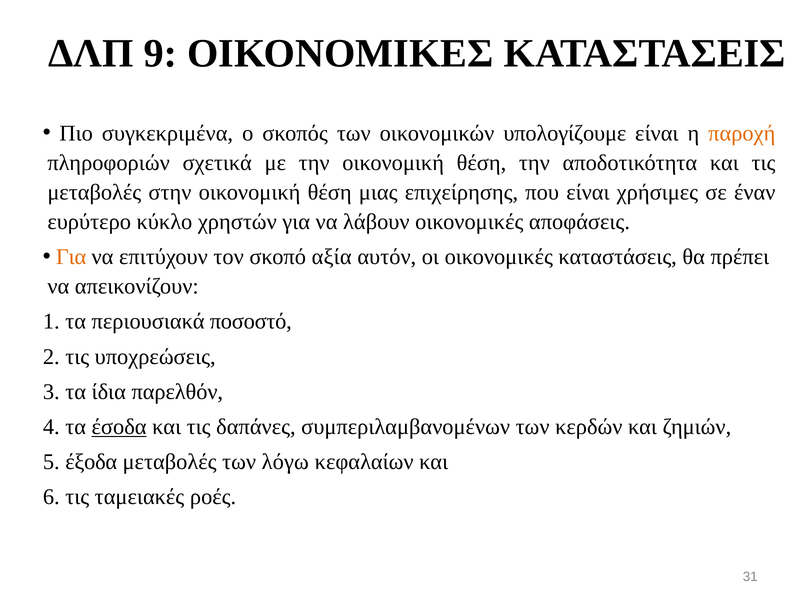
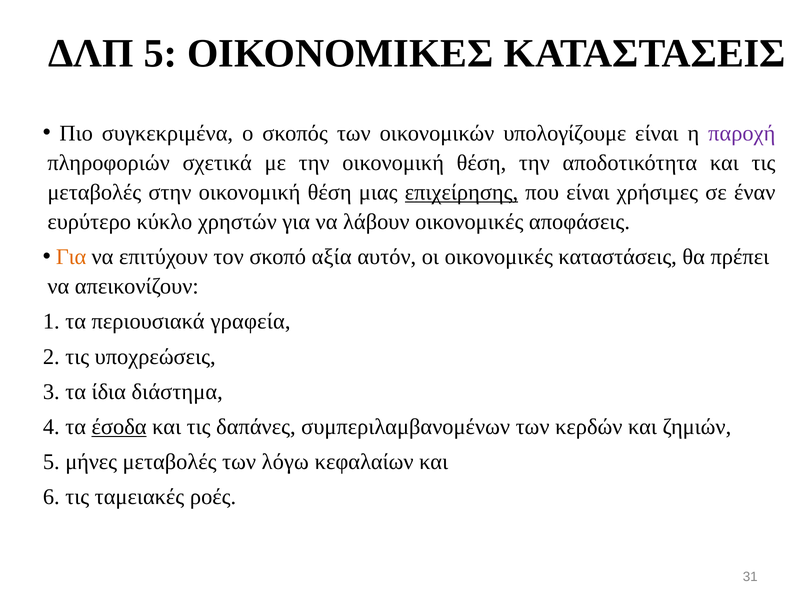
ΔΛΠ 9: 9 -> 5
παροχή colour: orange -> purple
επιχείρησης underline: none -> present
ποσοστό: ποσοστό -> γραφεία
παρελθόν: παρελθόν -> διάστημα
έξοδα: έξοδα -> μήνες
